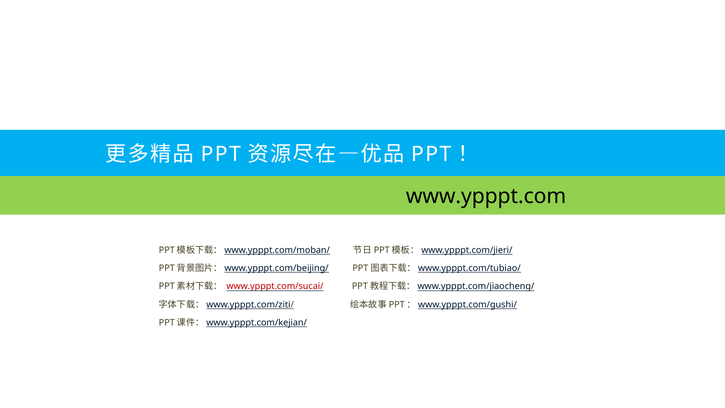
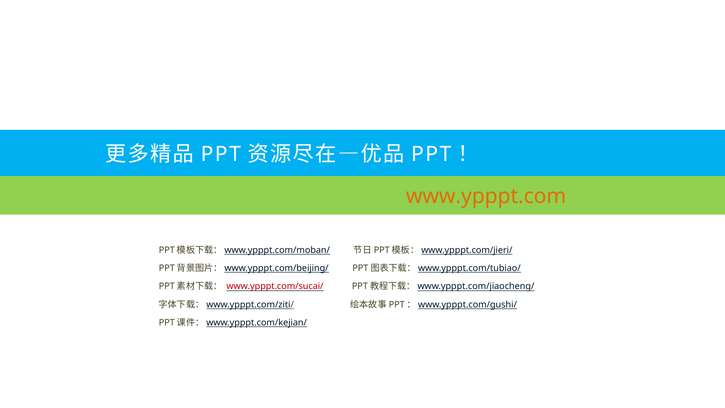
www.ypppt.com colour: black -> orange
